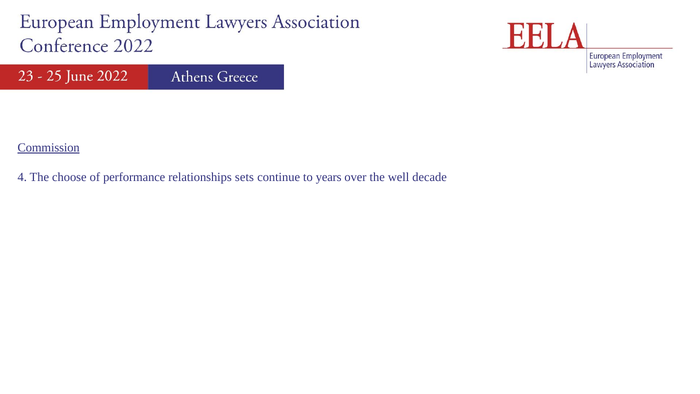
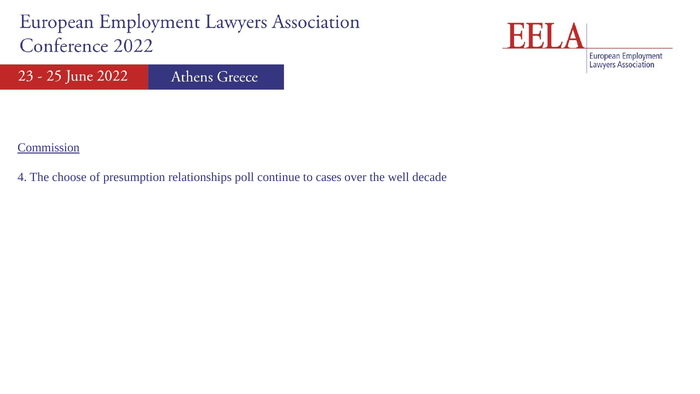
performance: performance -> presumption
sets: sets -> poll
years: years -> cases
